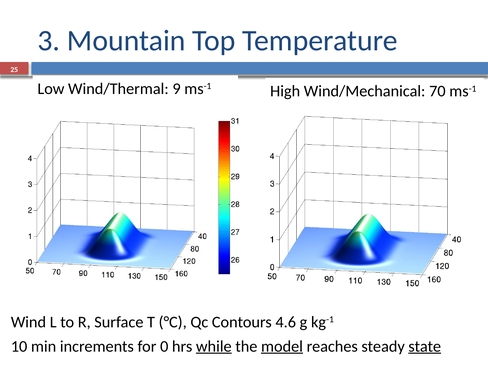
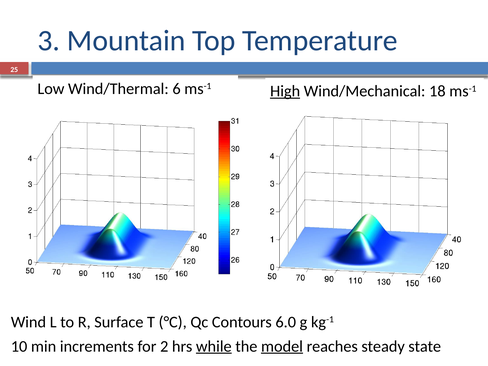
9: 9 -> 6
High underline: none -> present
70: 70 -> 18
4.6: 4.6 -> 6.0
0: 0 -> 2
state underline: present -> none
